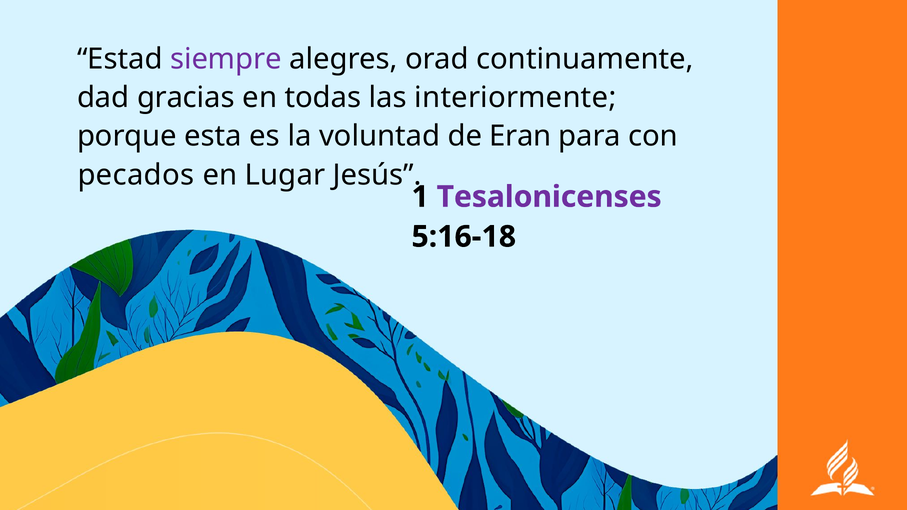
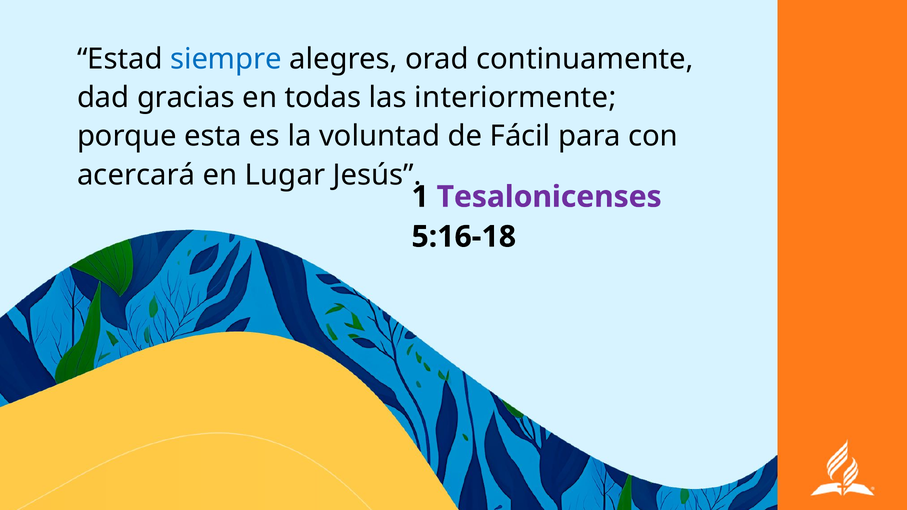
siempre colour: purple -> blue
Eran: Eran -> Fácil
pecados: pecados -> acercará
